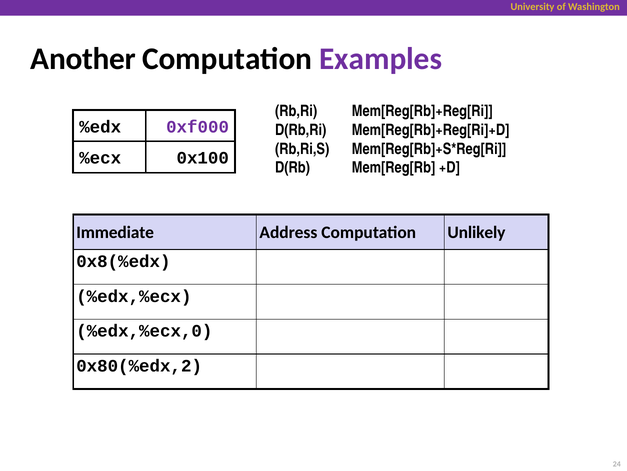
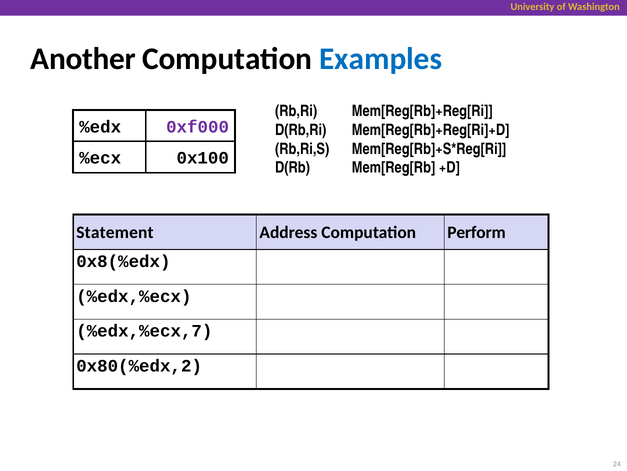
Examples colour: purple -> blue
Immediate: Immediate -> Statement
Unlikely: Unlikely -> Perform
%edx,%ecx,0: %edx,%ecx,0 -> %edx,%ecx,7
